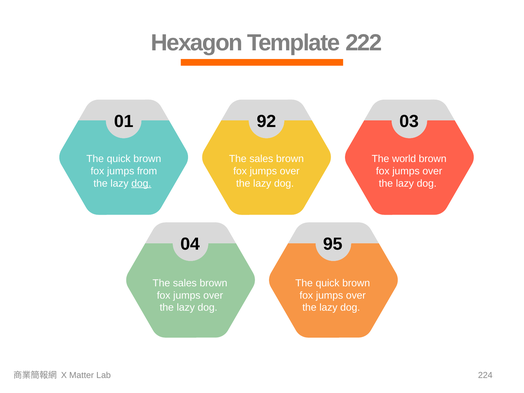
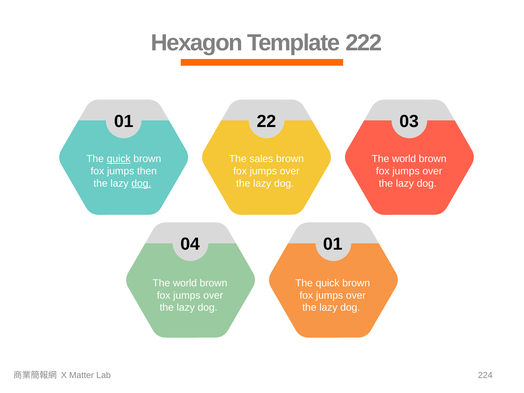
92: 92 -> 22
quick at (119, 159) underline: none -> present
from: from -> then
04 95: 95 -> 01
sales at (185, 283): sales -> world
